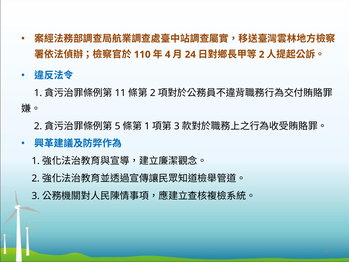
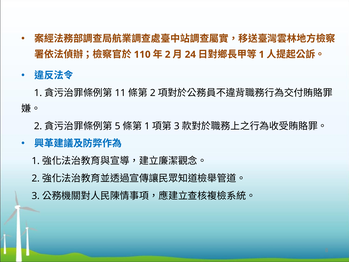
4 at (168, 54): 4 -> 2
2 at (262, 54): 2 -> 1
